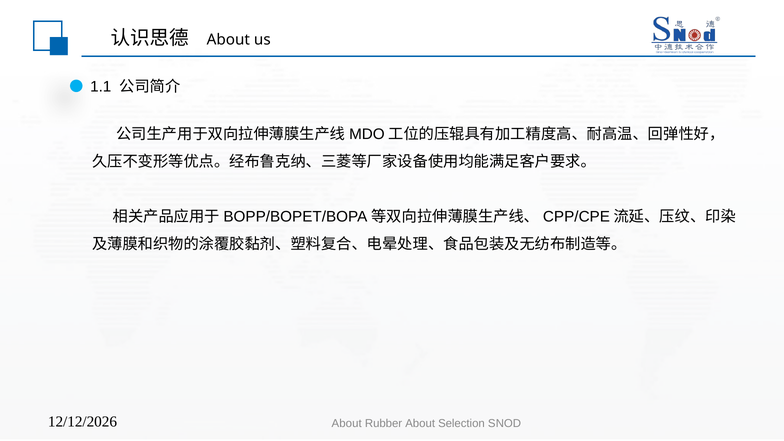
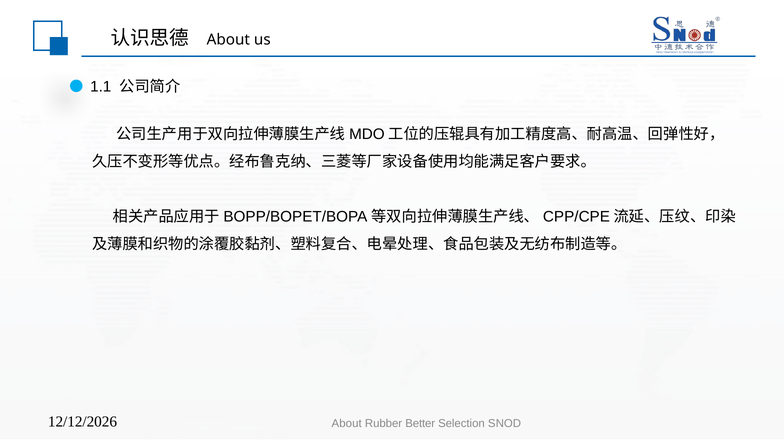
Rubber About: About -> Better
